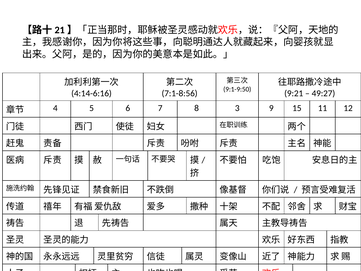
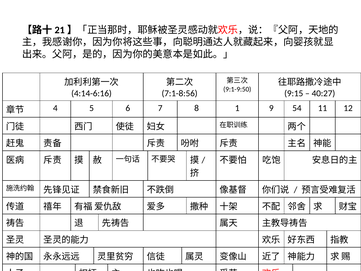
9:21: 9:21 -> 9:15
49:27: 49:27 -> 40:27
3: 3 -> 1
15: 15 -> 54
